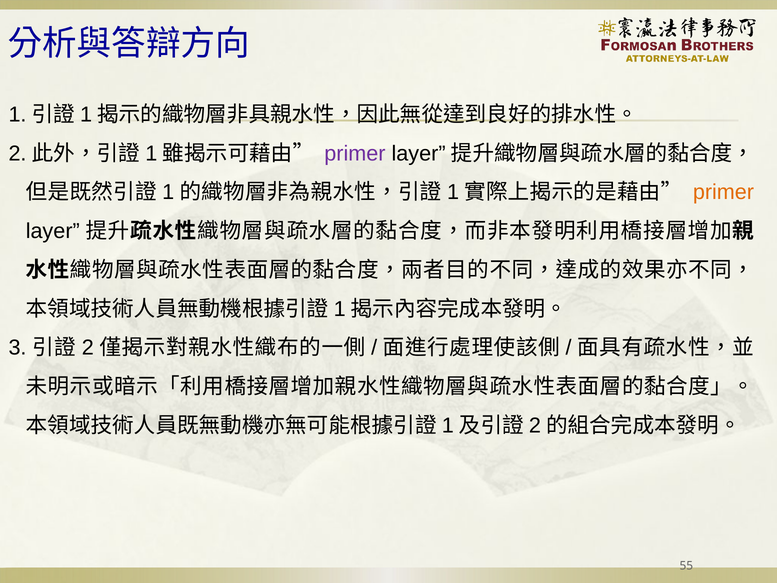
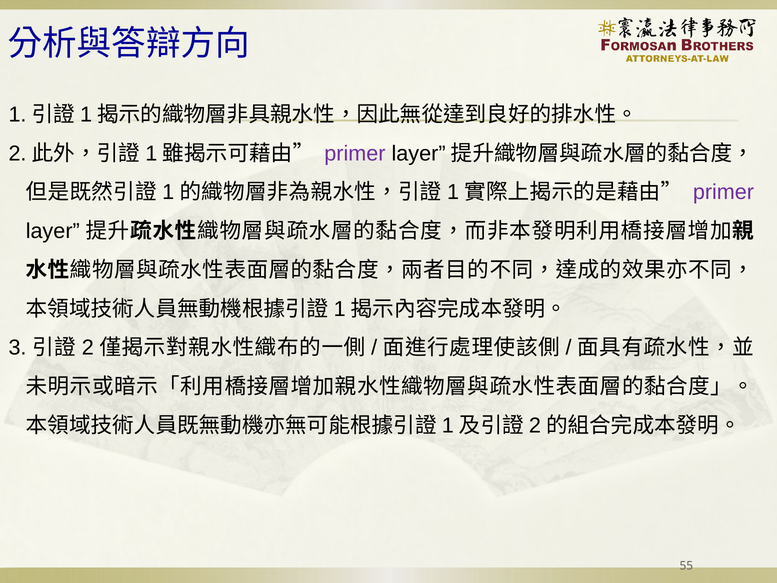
primer at (723, 192) colour: orange -> purple
